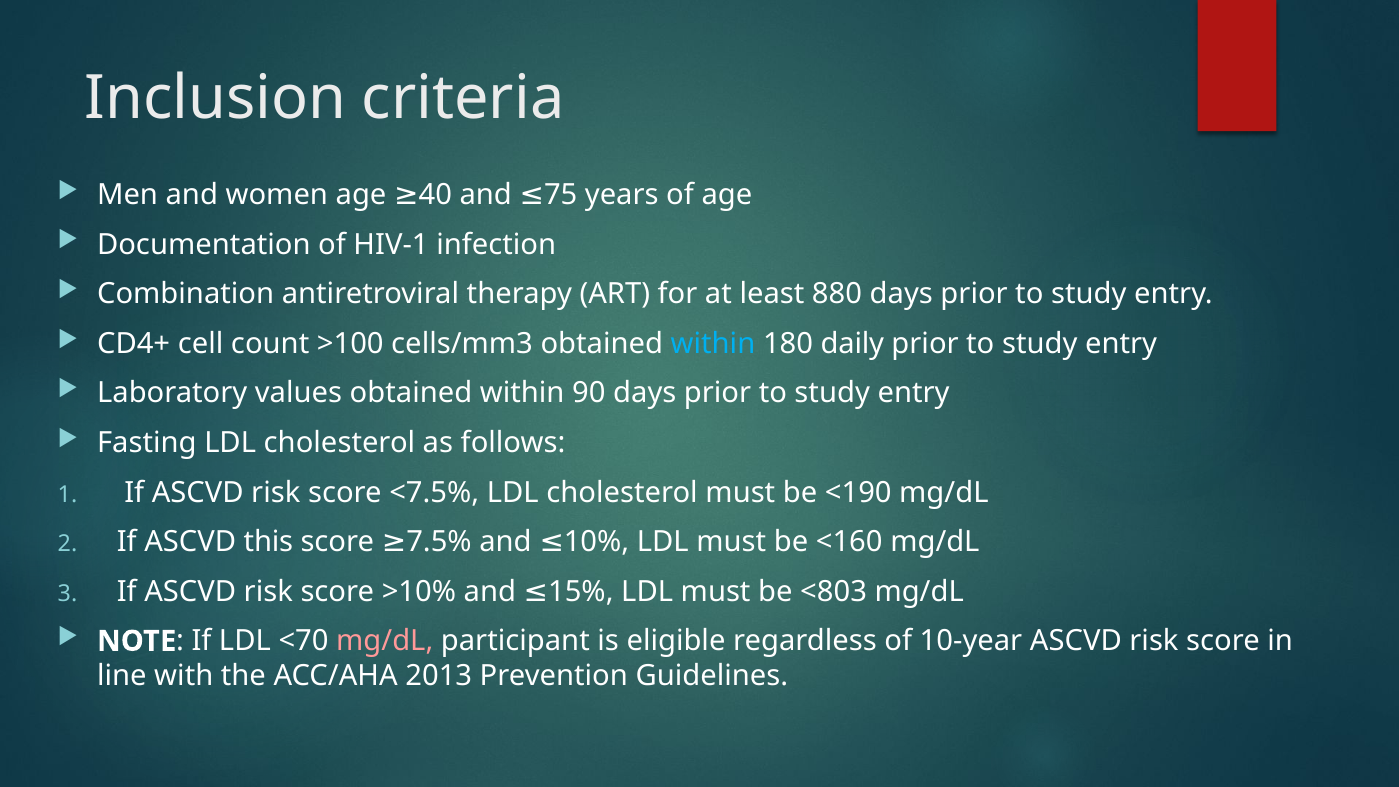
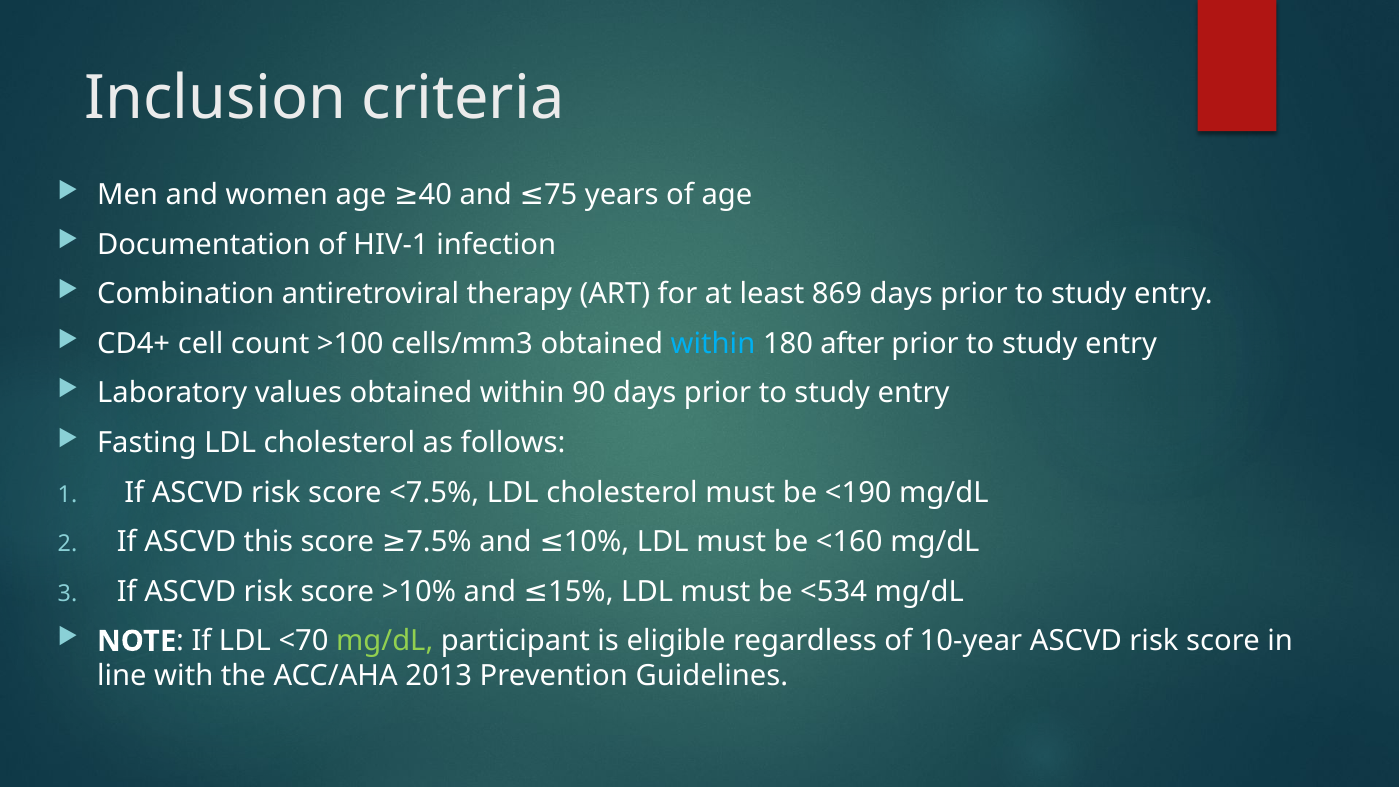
880: 880 -> 869
daily: daily -> after
<803: <803 -> <534
mg/dL at (385, 641) colour: pink -> light green
